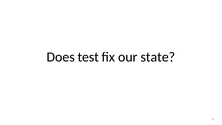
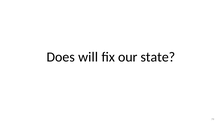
test: test -> will
